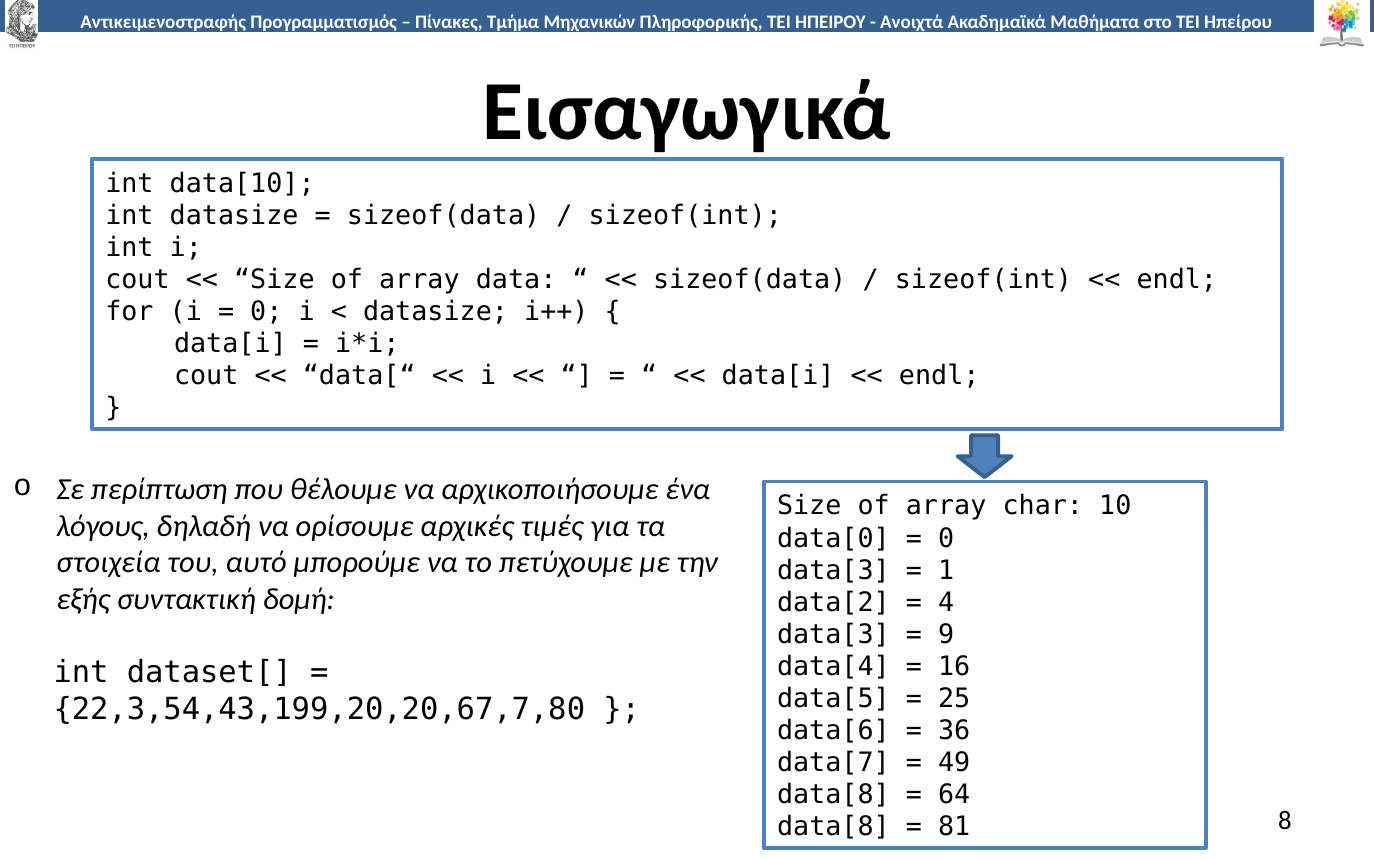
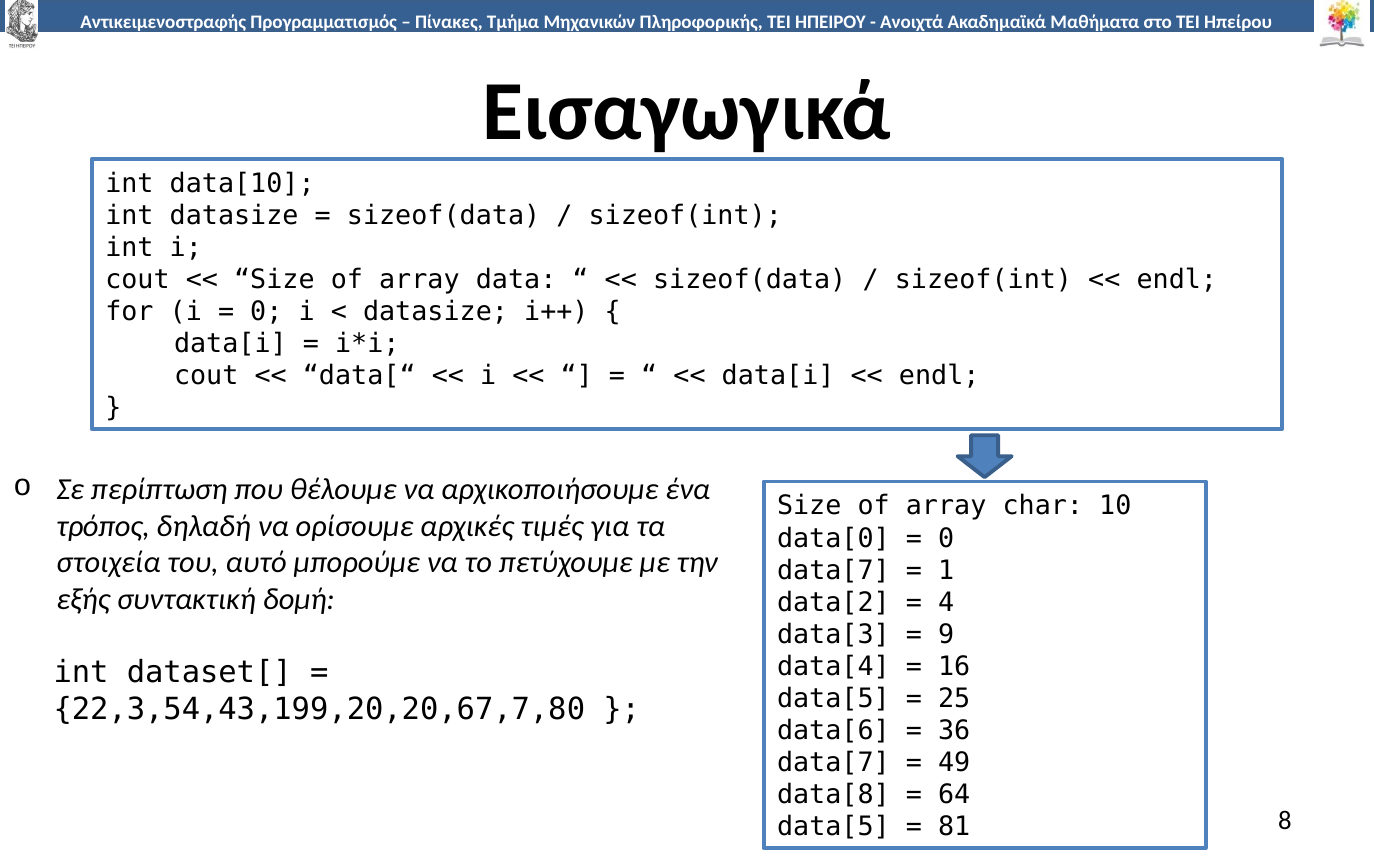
λόγους: λόγους -> τρόπος
data[3 at (833, 570): data[3 -> data[7
data[8 at (833, 827): data[8 -> data[5
